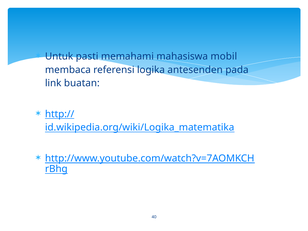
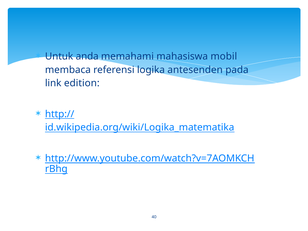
pasti: pasti -> anda
buatan: buatan -> edition
